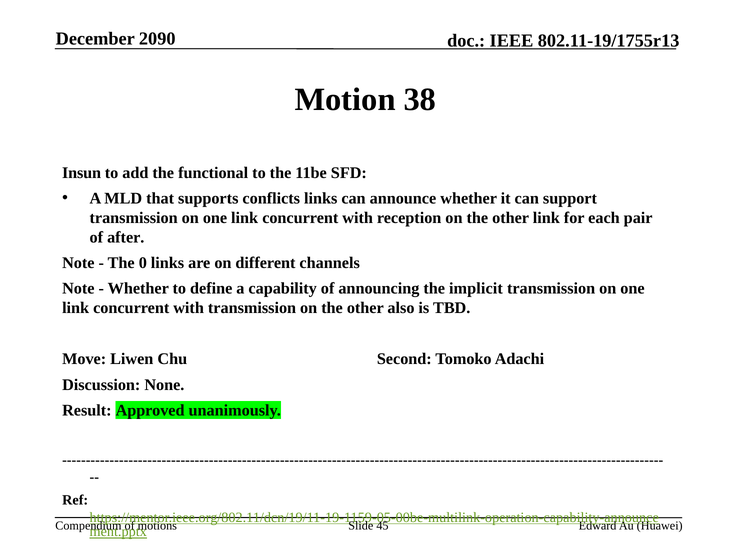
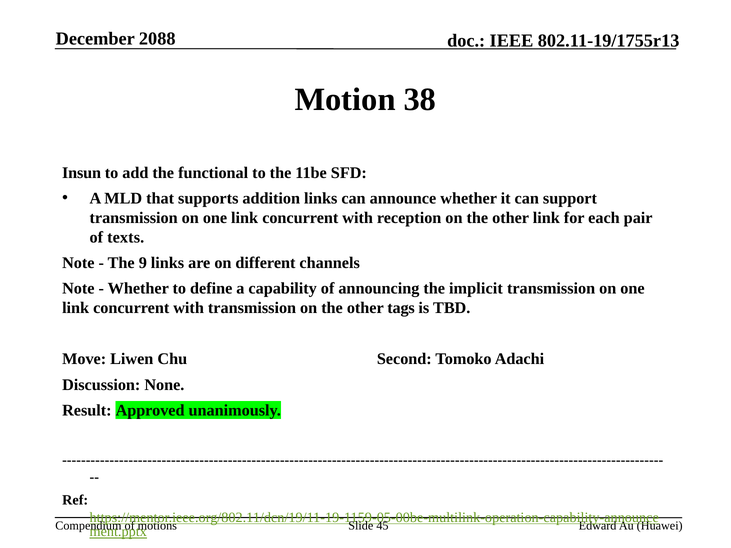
2090: 2090 -> 2088
conflicts: conflicts -> addition
after: after -> texts
0: 0 -> 9
also: also -> tags
